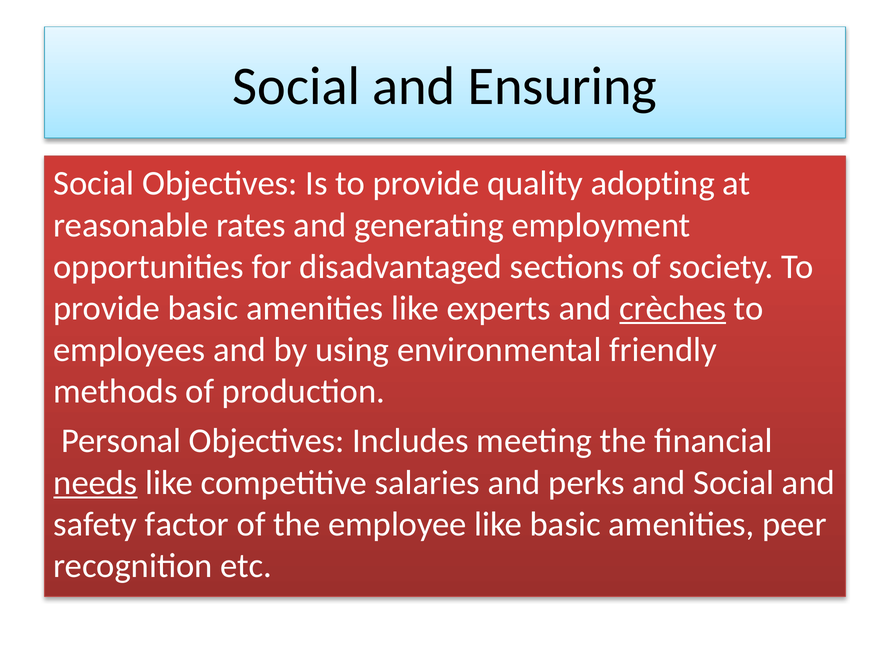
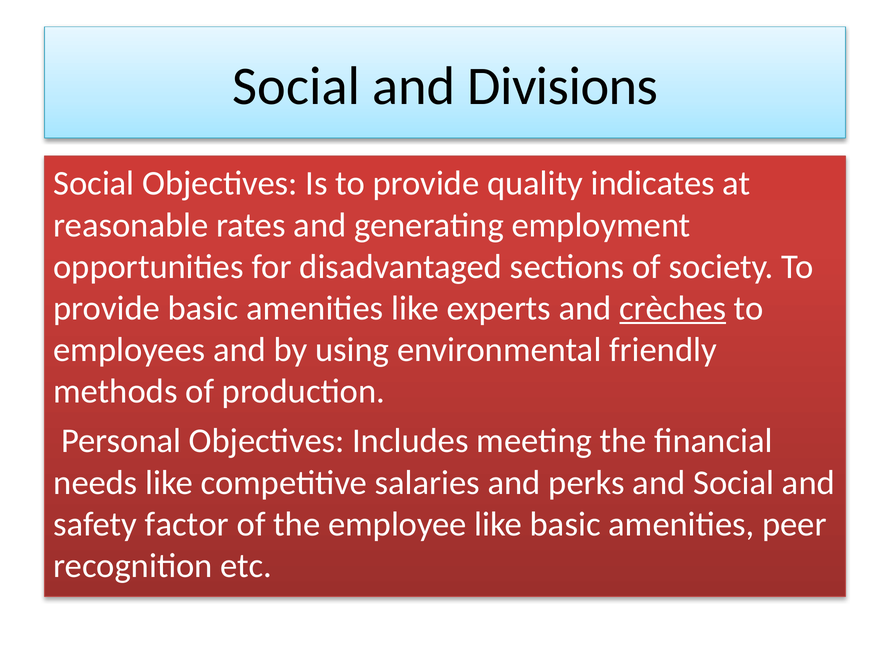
Ensuring: Ensuring -> Divisions
adopting: adopting -> indicates
needs underline: present -> none
